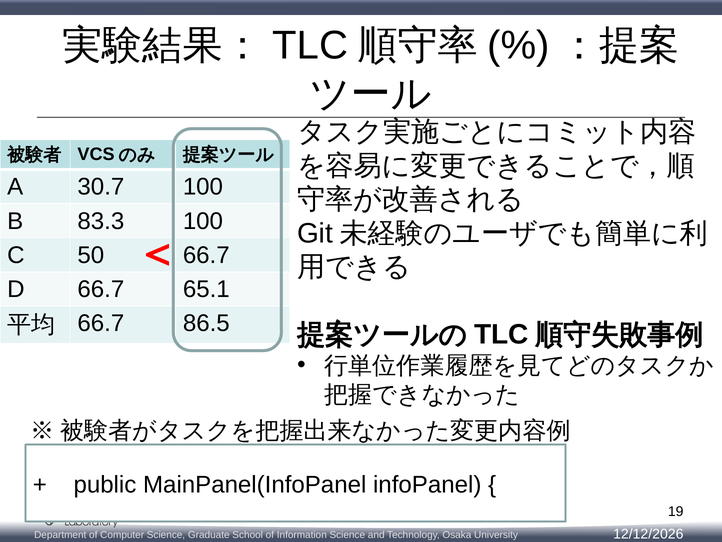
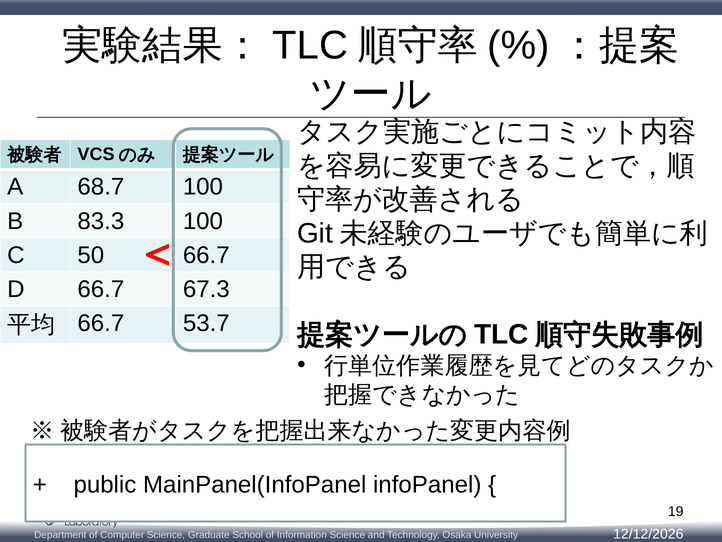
30.7: 30.7 -> 68.7
65.1: 65.1 -> 67.3
86.5: 86.5 -> 53.7
